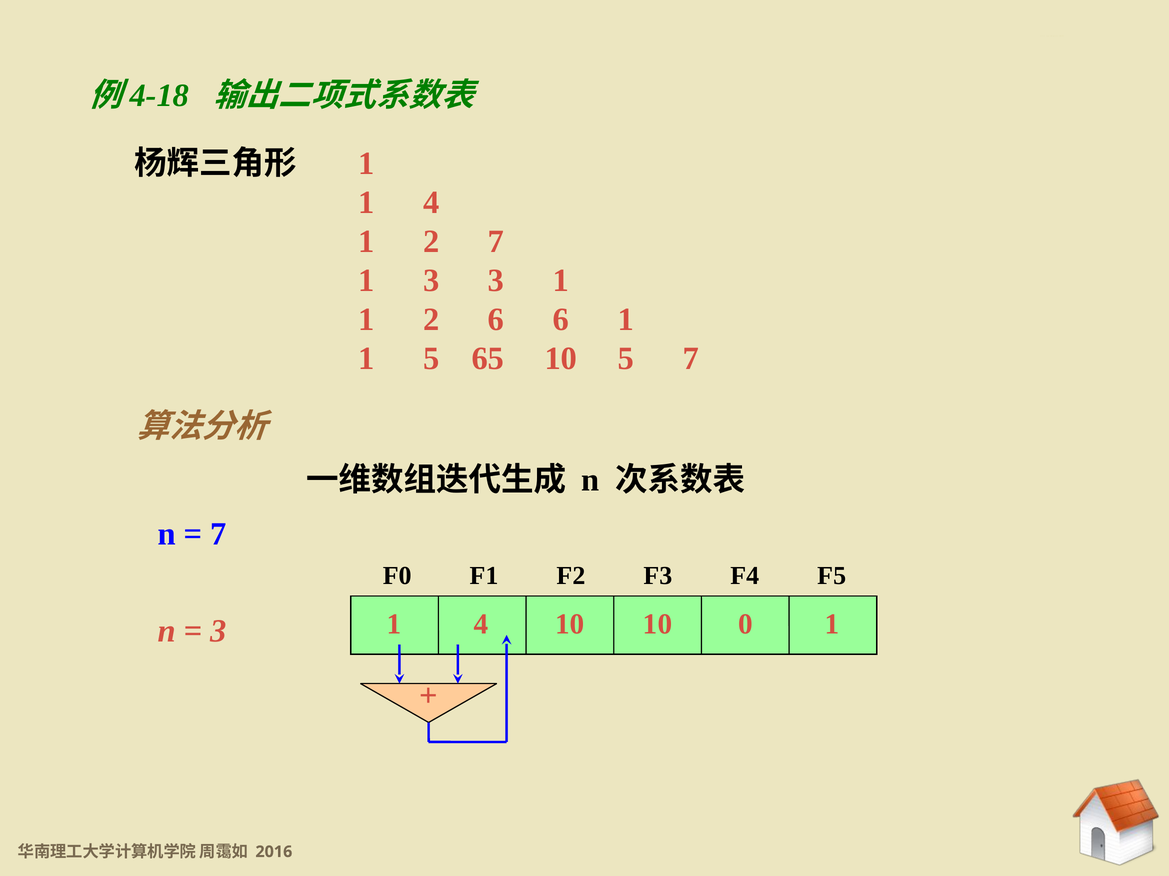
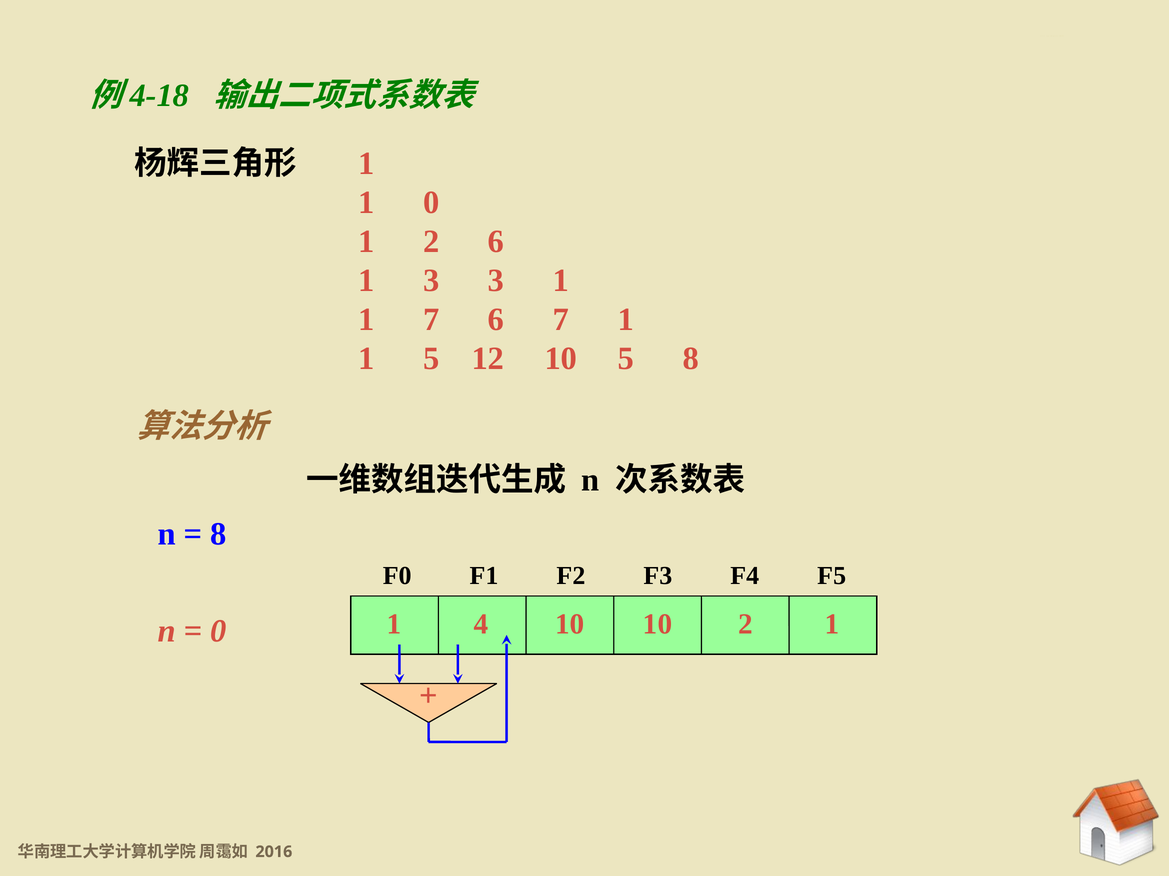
1 4: 4 -> 0
2 7: 7 -> 6
2 at (431, 320): 2 -> 7
6 6: 6 -> 7
65: 65 -> 12
5 7: 7 -> 8
7 at (219, 534): 7 -> 8
10 0: 0 -> 2
3 at (219, 632): 3 -> 0
